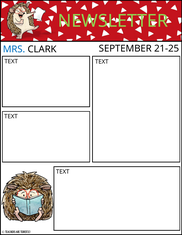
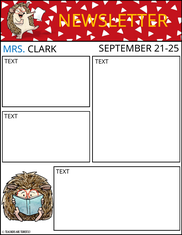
NEWSLETTER colour: light green -> yellow
